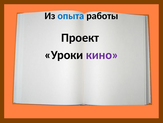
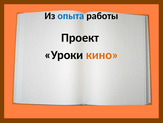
кино colour: purple -> orange
